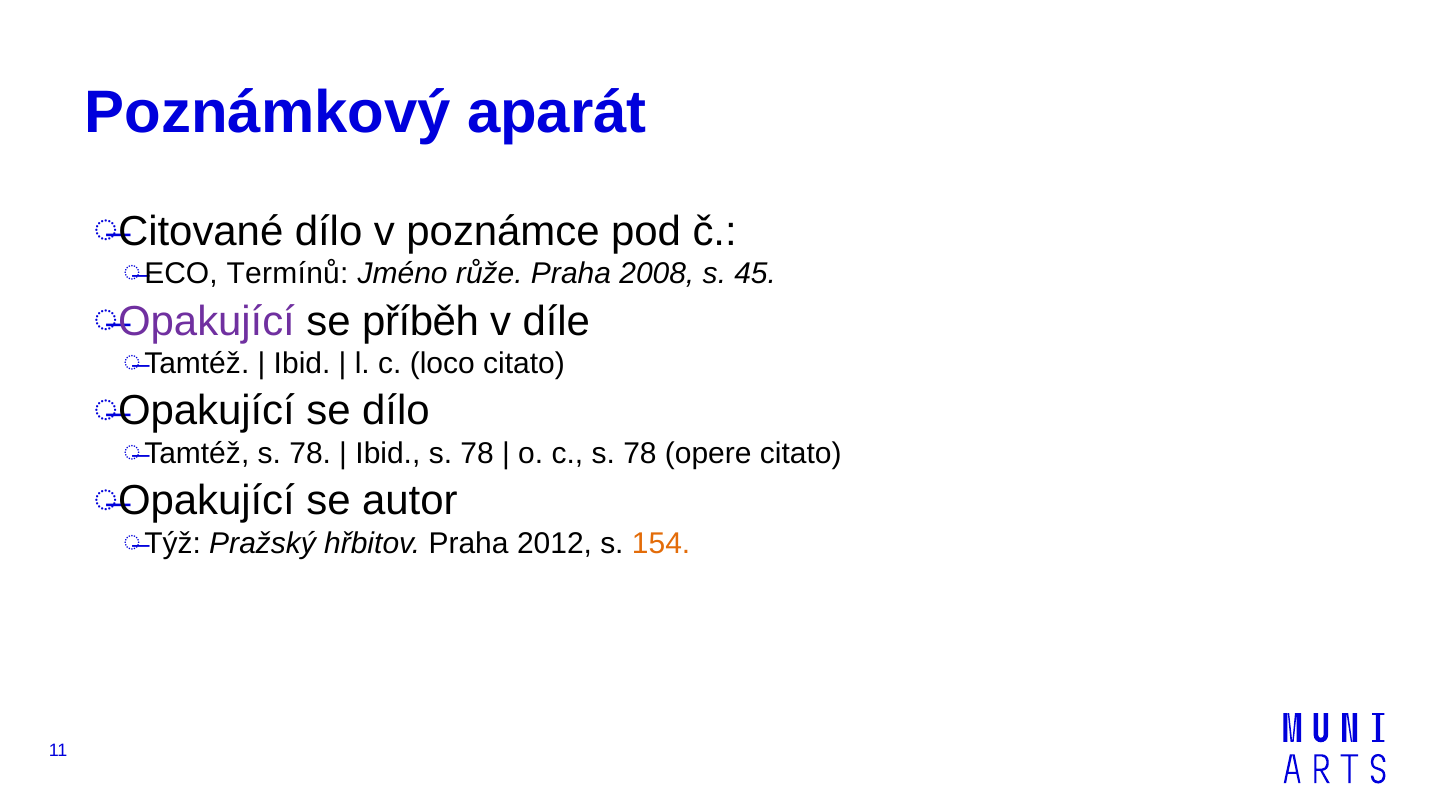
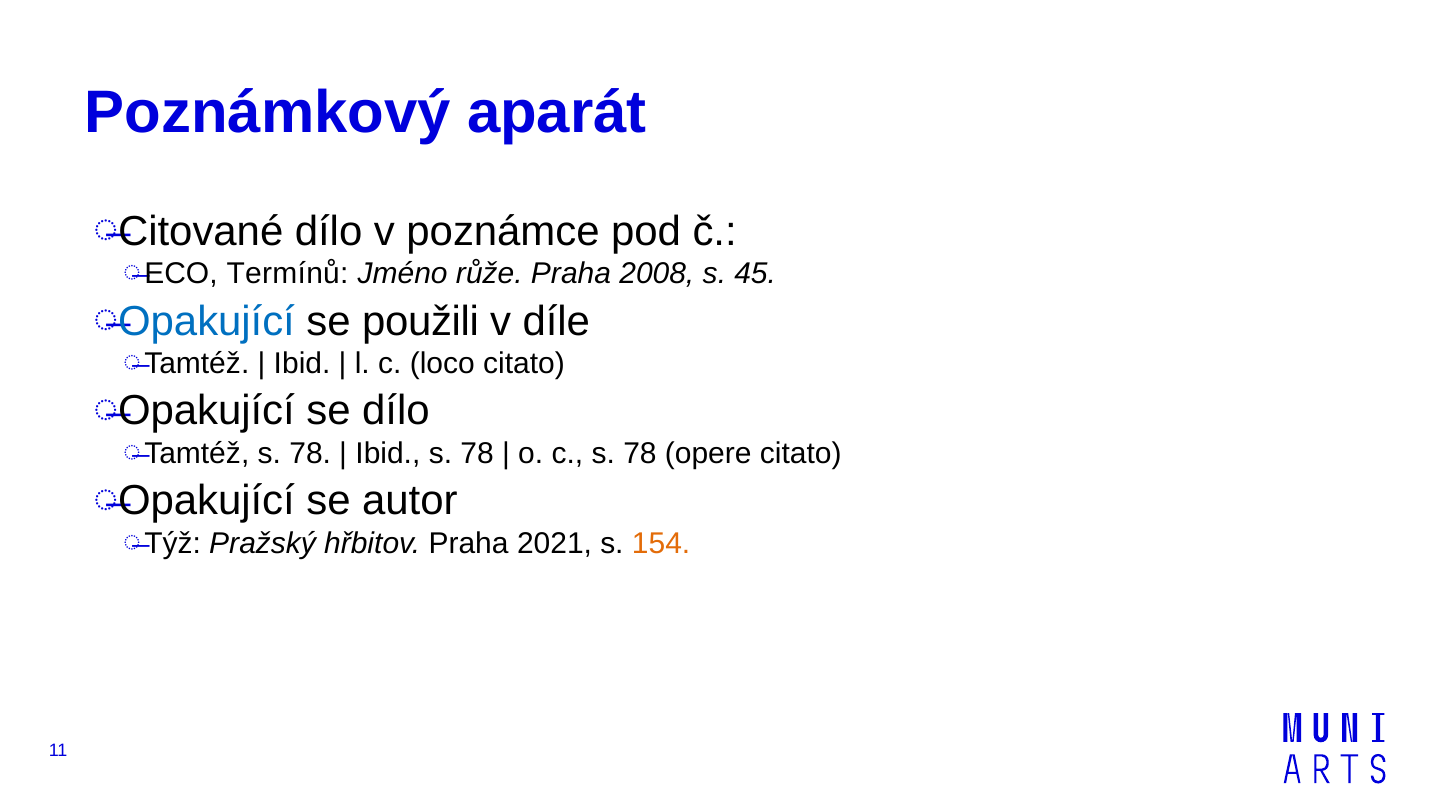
Opakující at (207, 321) colour: purple -> blue
příběh: příběh -> použili
2012: 2012 -> 2021
